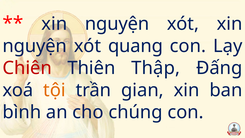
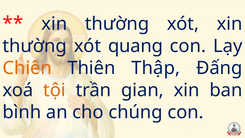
nguyện at (117, 24): nguyện -> thường
nguyện at (35, 46): nguyện -> thường
Chiên colour: red -> orange
